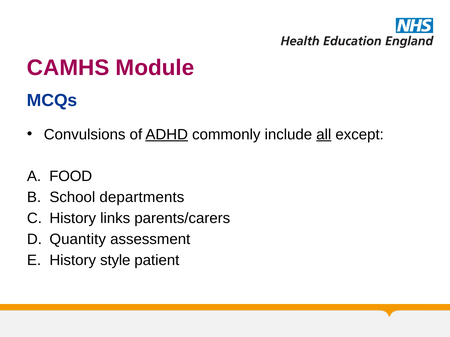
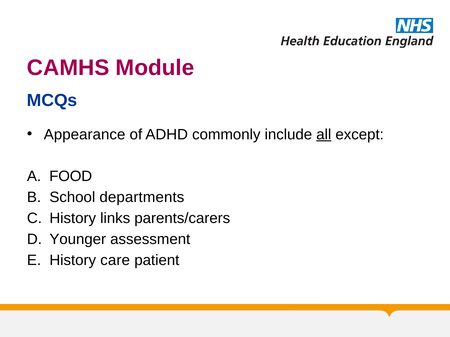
Convulsions: Convulsions -> Appearance
ADHD underline: present -> none
Quantity: Quantity -> Younger
style: style -> care
